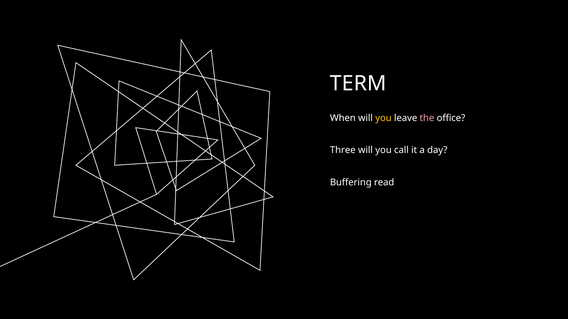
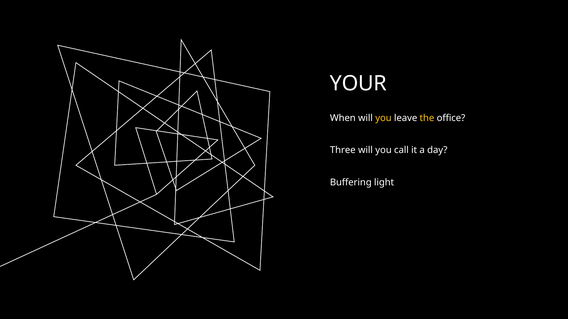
TERM: TERM -> YOUR
the colour: pink -> yellow
read: read -> light
